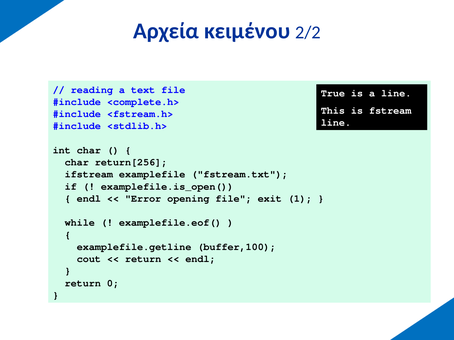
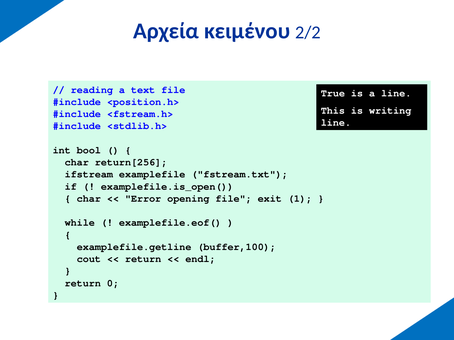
<complete.h>: <complete.h> -> <position.h>
fstream: fstream -> writing
int char: char -> bool
endl at (89, 199): endl -> char
